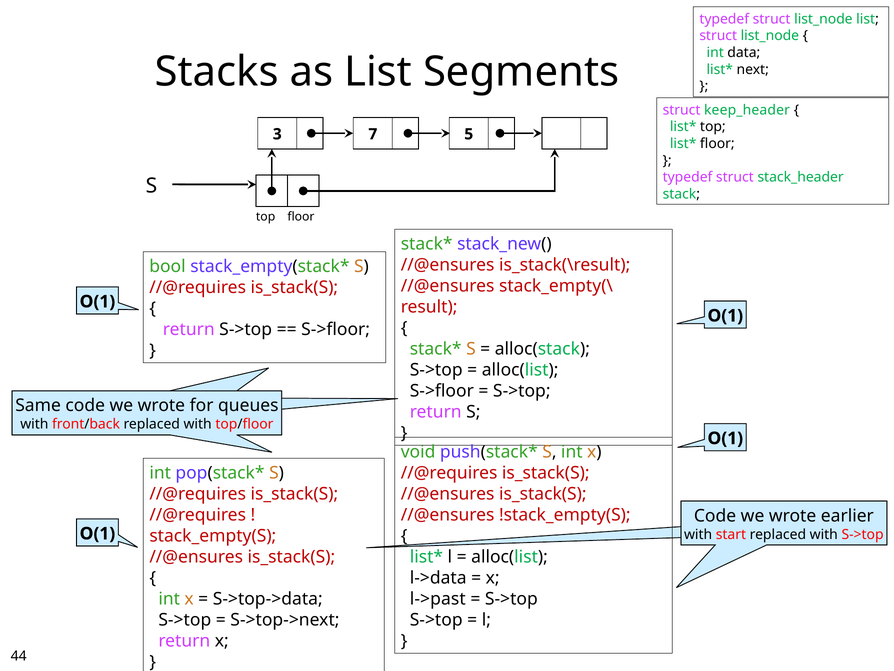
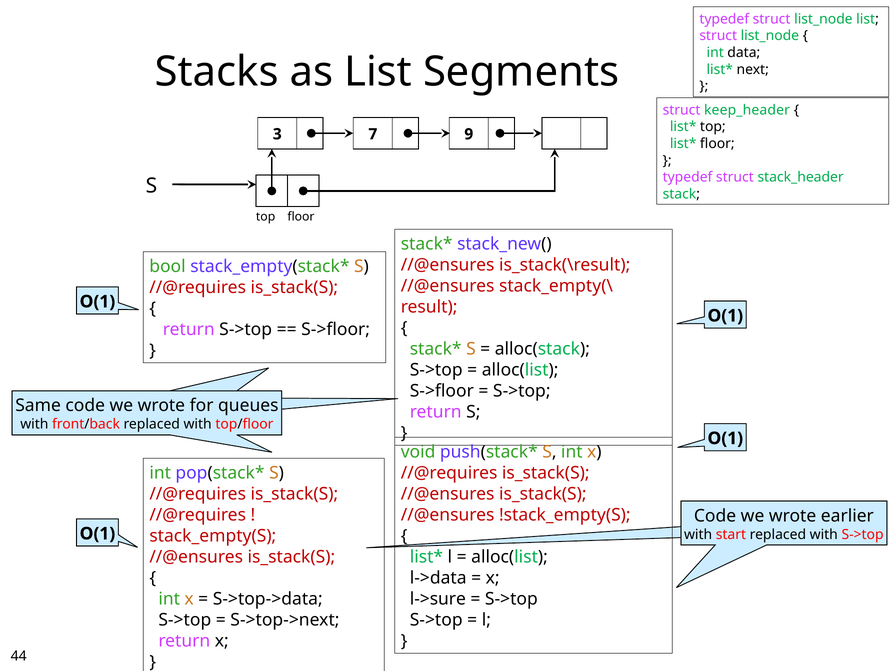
5: 5 -> 9
l->past: l->past -> l->sure
